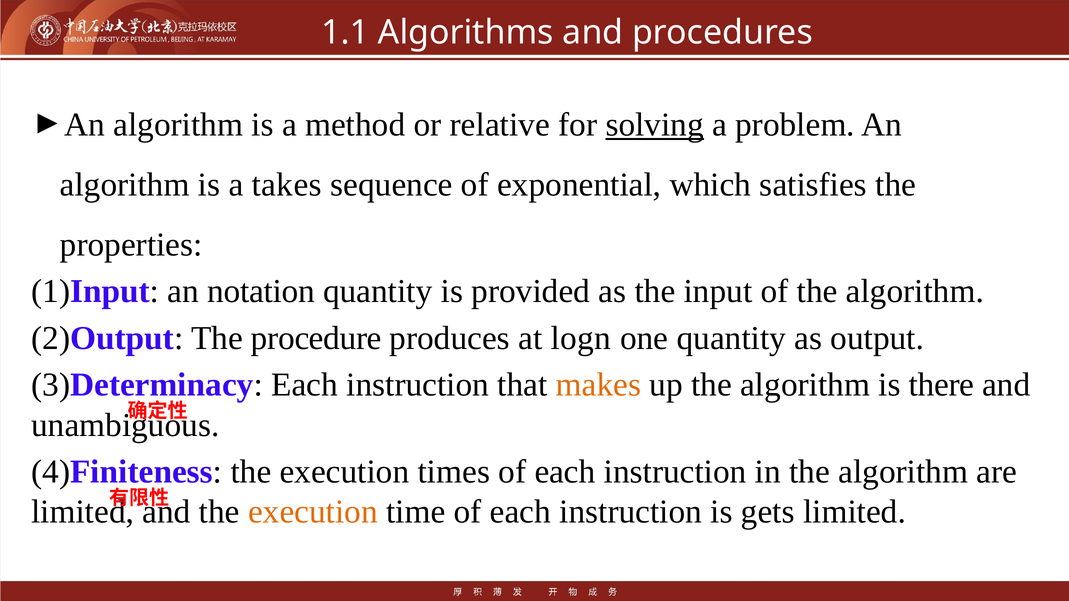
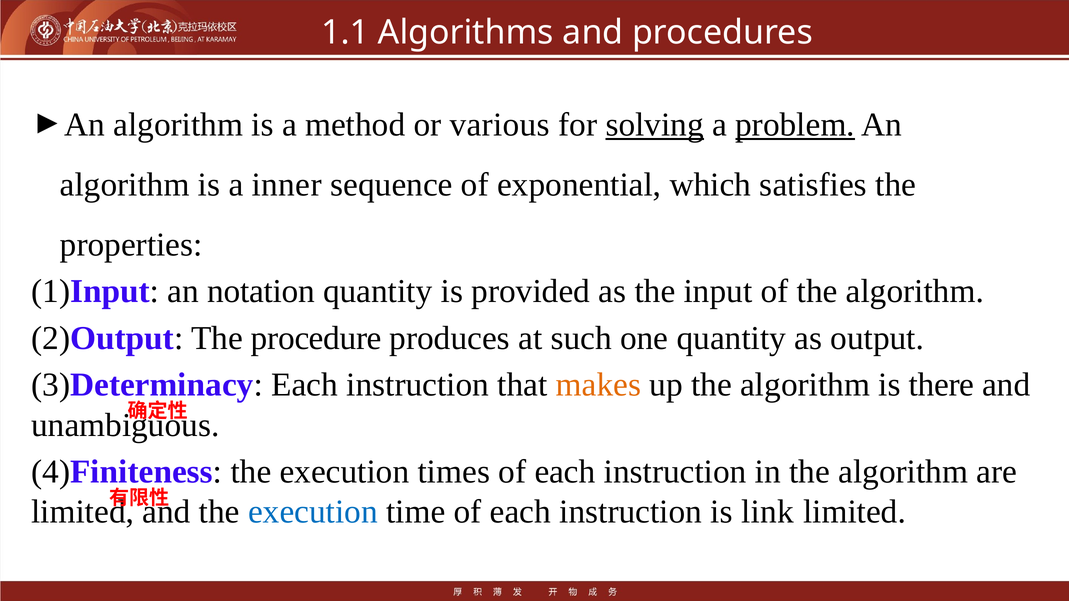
relative: relative -> various
problem underline: none -> present
takes: takes -> inner
logn: logn -> such
execution at (313, 512) colour: orange -> blue
gets: gets -> link
